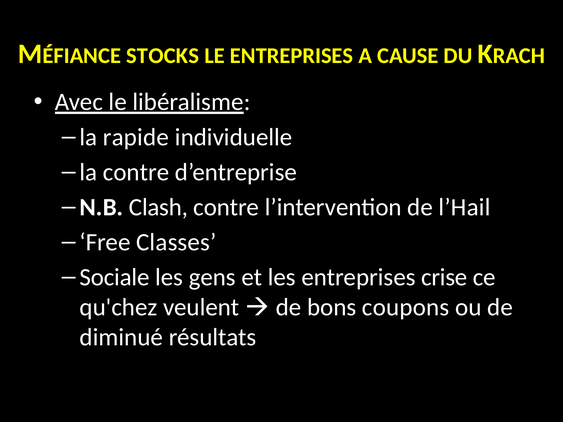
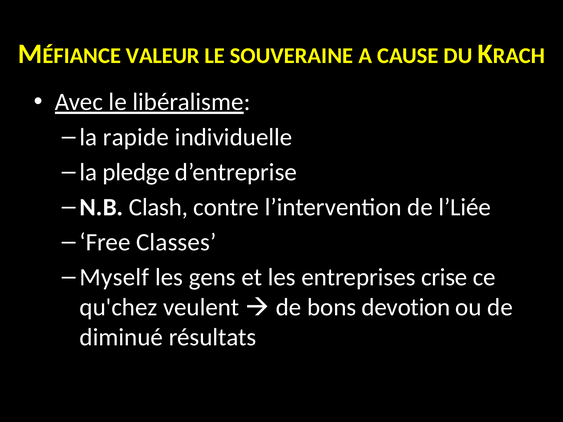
STOCKS: STOCKS -> VALEUR
LE ENTREPRISES: ENTREPRISES -> SOUVERAINE
la contre: contre -> pledge
l’Hail: l’Hail -> l’Liée
Sociale: Sociale -> Myself
coupons: coupons -> devotion
